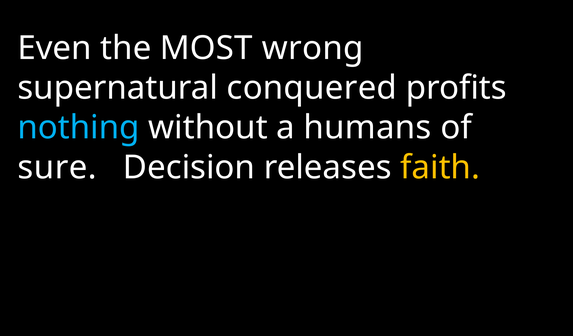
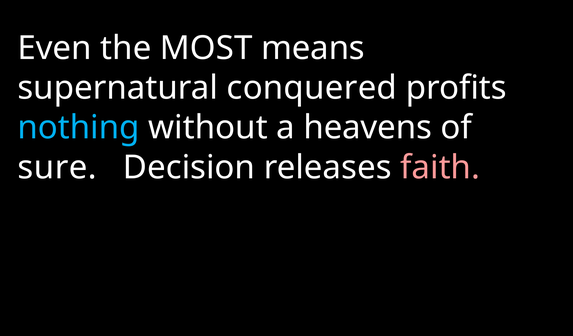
wrong: wrong -> means
humans: humans -> heavens
faith colour: yellow -> pink
